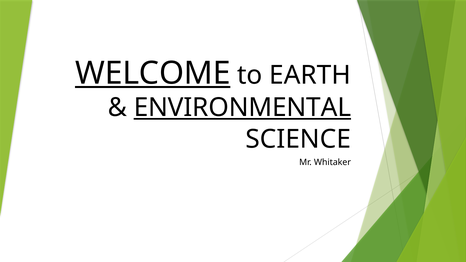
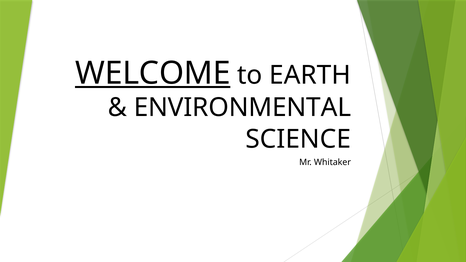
ENVIRONMENTAL underline: present -> none
